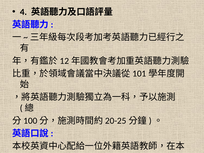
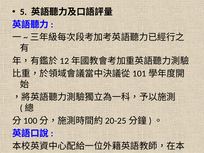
4: 4 -> 5
